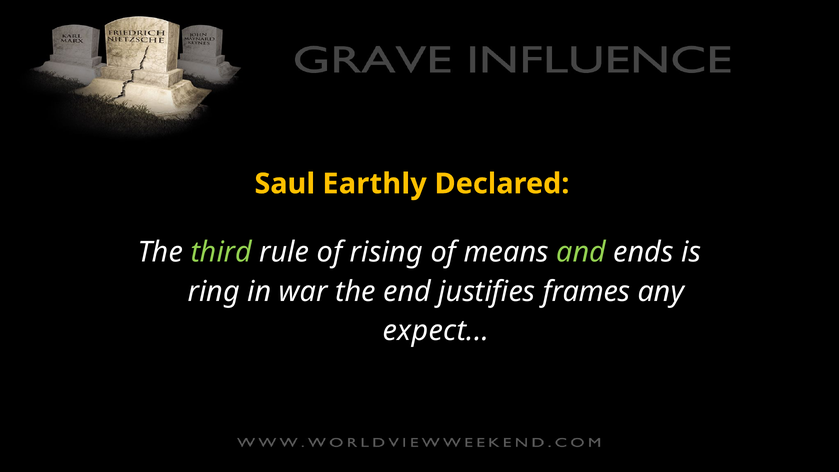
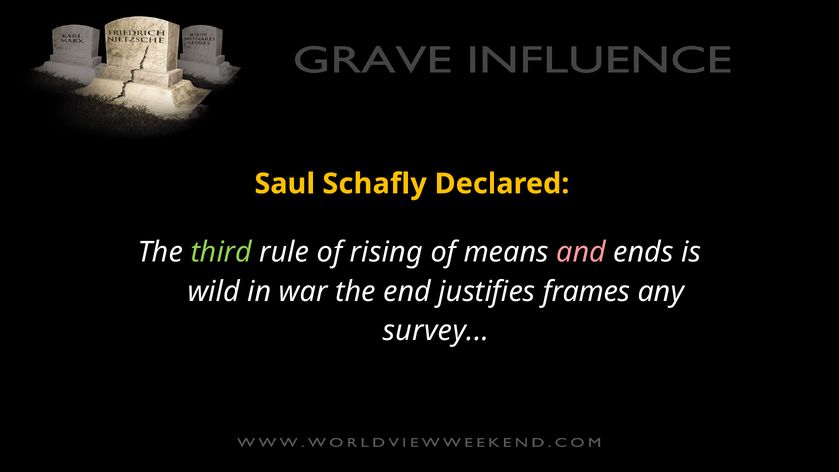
Earthly: Earthly -> Schafly
and colour: light green -> pink
ring: ring -> wild
expect: expect -> survey
